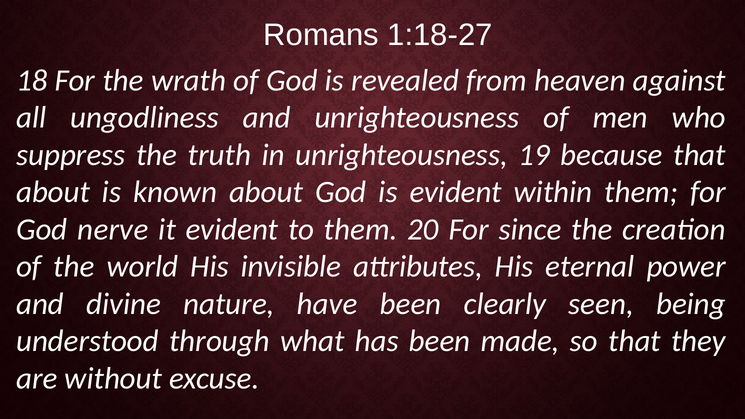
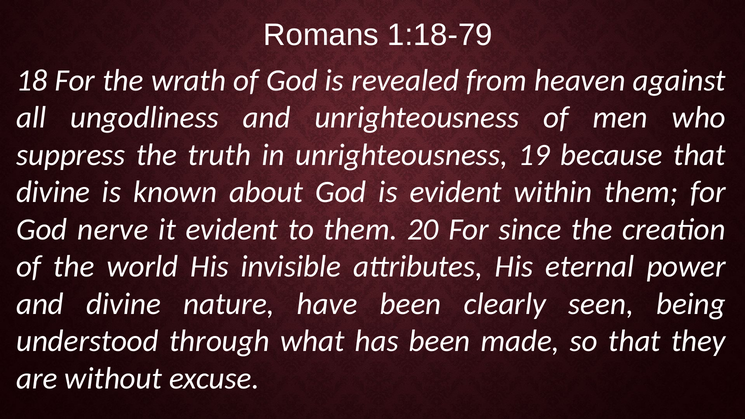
1:18-27: 1:18-27 -> 1:18-79
about at (53, 192): about -> divine
